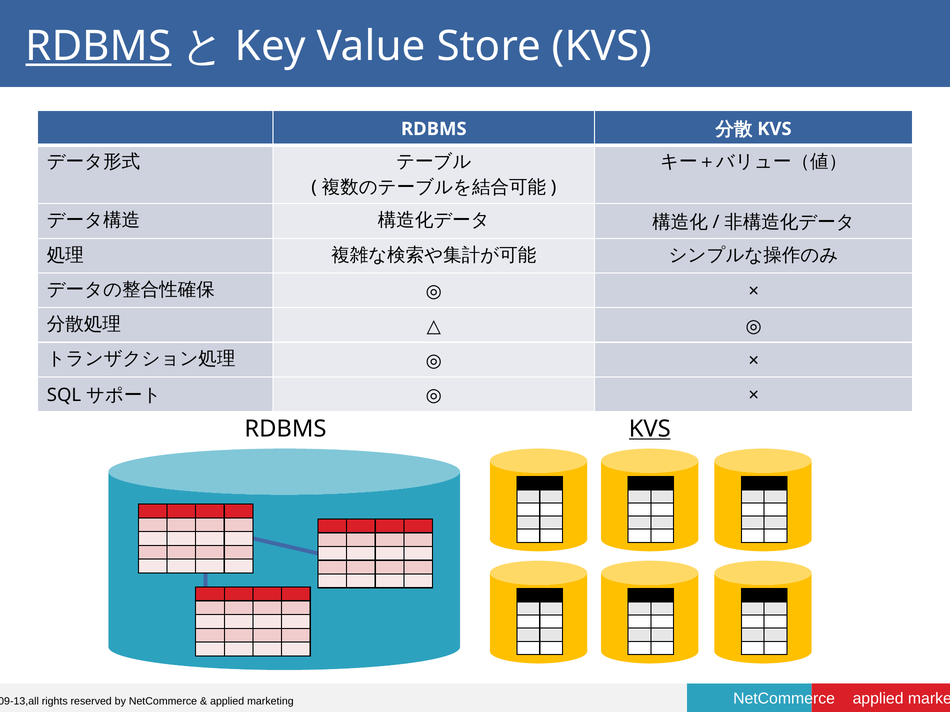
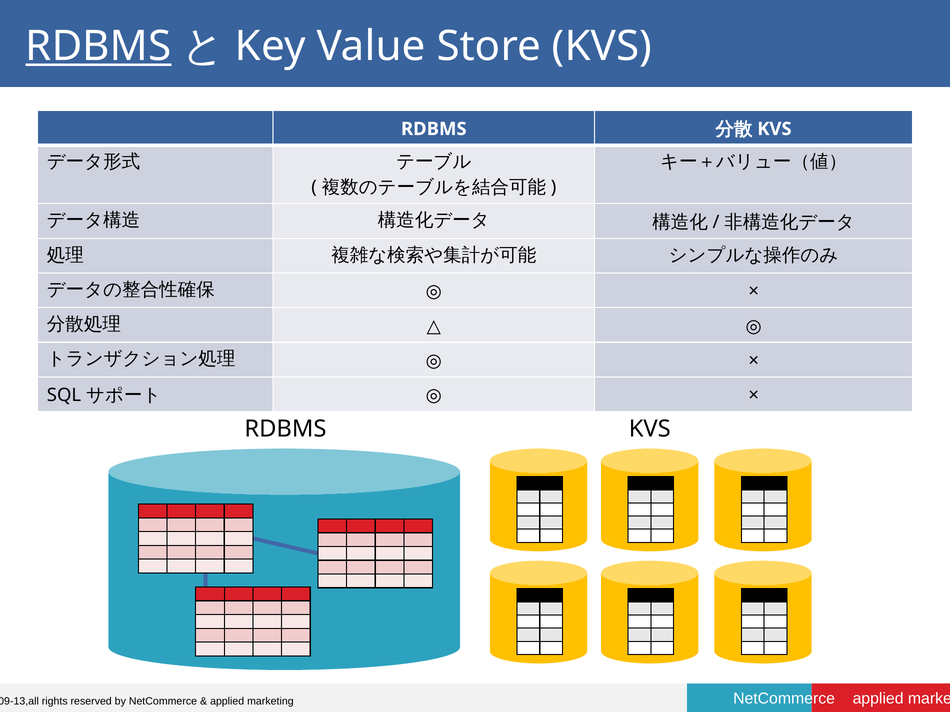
KVS at (650, 429) underline: present -> none
